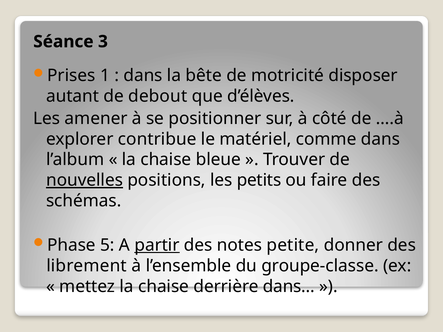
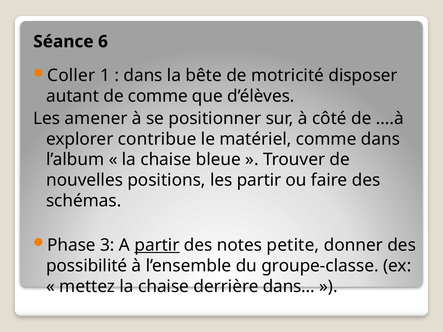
3: 3 -> 6
Prises: Prises -> Coller
de debout: debout -> comme
nouvelles underline: present -> none
les petits: petits -> partir
5: 5 -> 3
librement: librement -> possibilité
